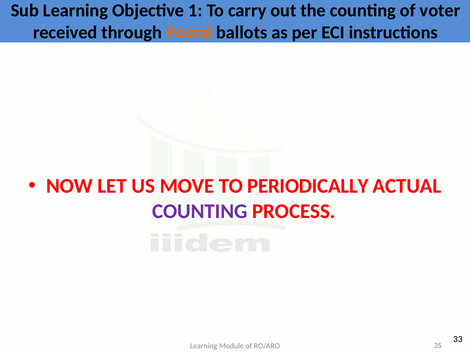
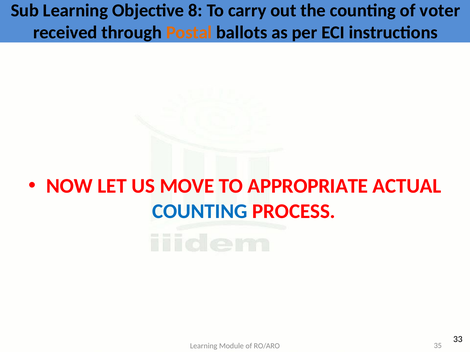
1: 1 -> 8
PERIODICALLY: PERIODICALLY -> APPROPRIATE
COUNTING at (200, 211) colour: purple -> blue
